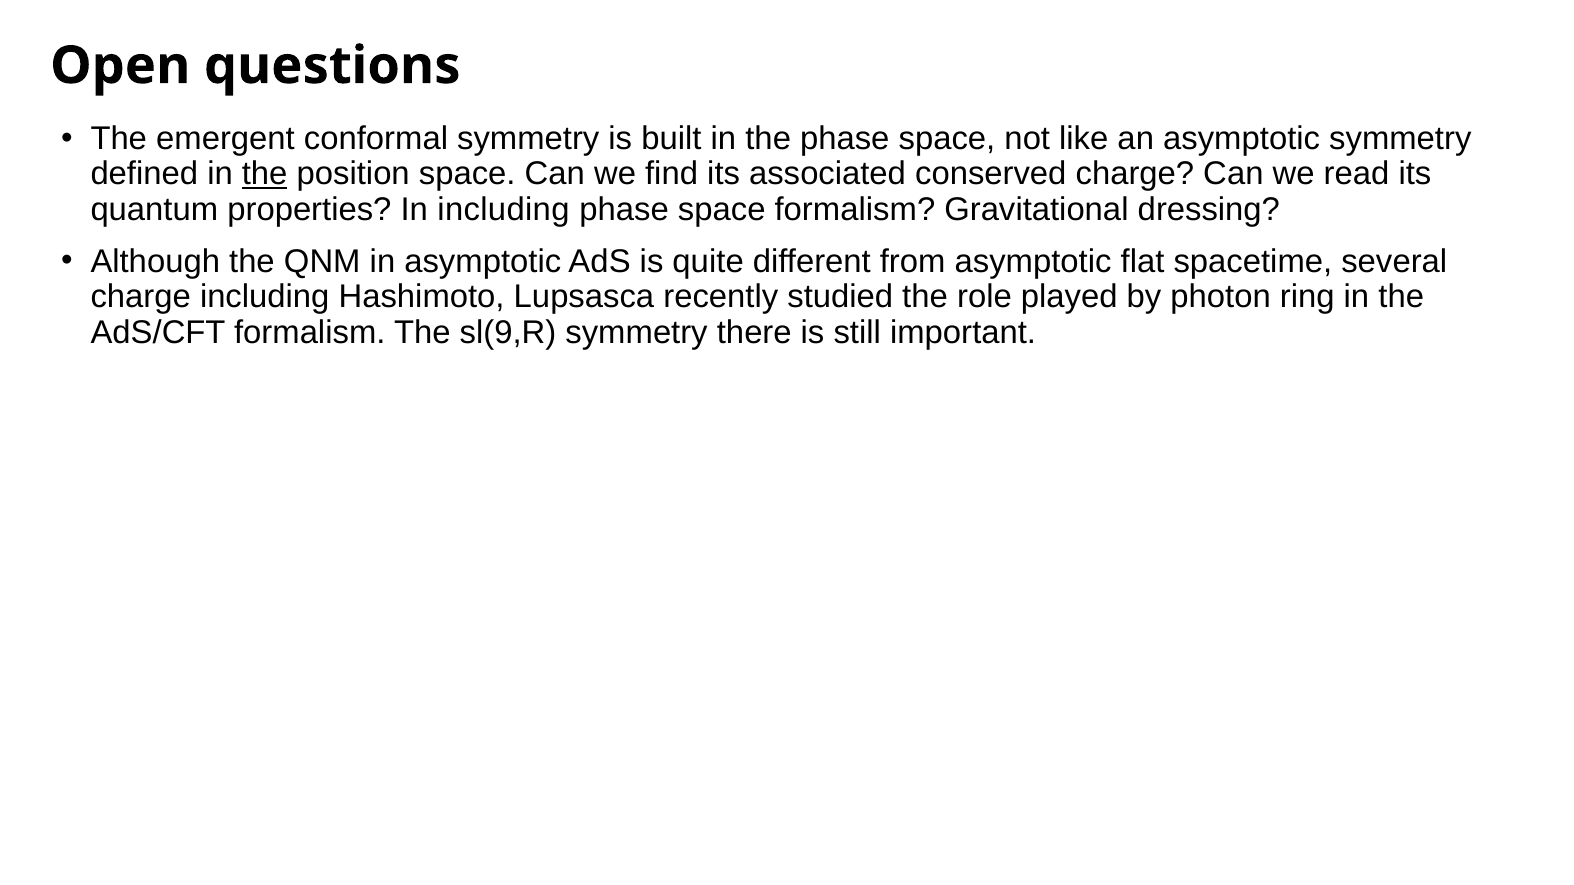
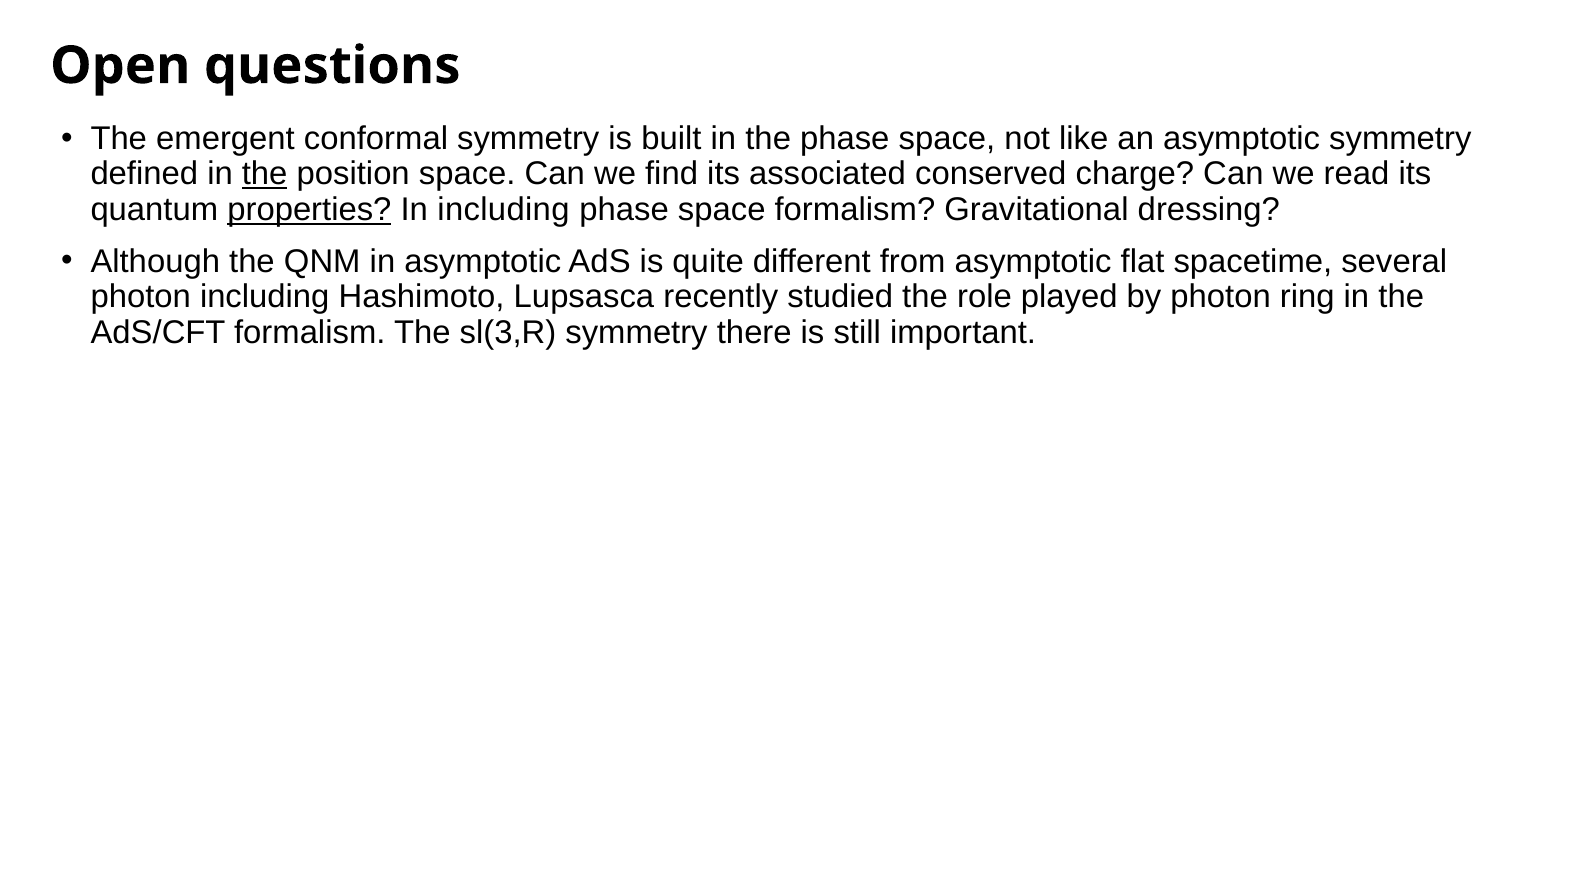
properties underline: none -> present
charge at (141, 297): charge -> photon
sl(9,R: sl(9,R -> sl(3,R
